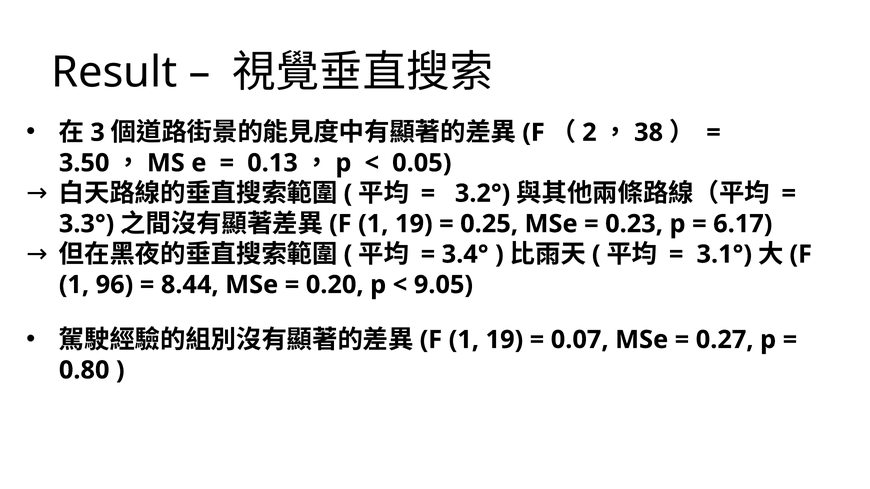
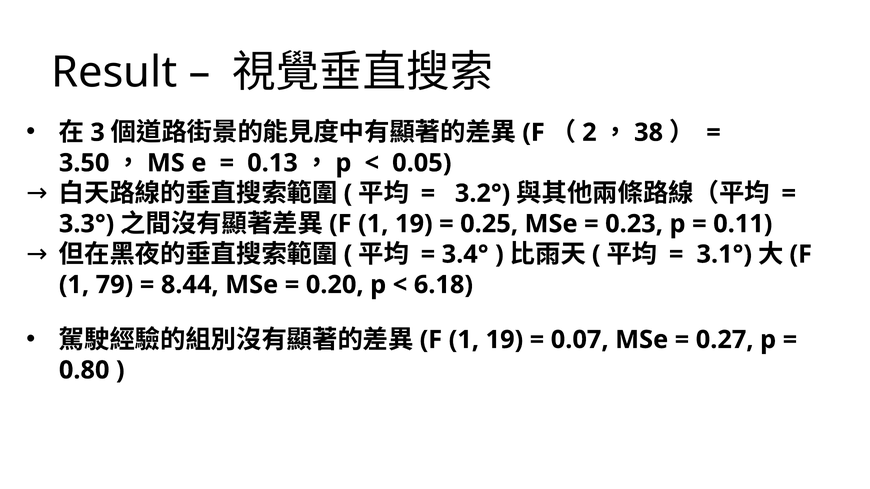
6.17: 6.17 -> 0.11
96: 96 -> 79
9.05: 9.05 -> 6.18
